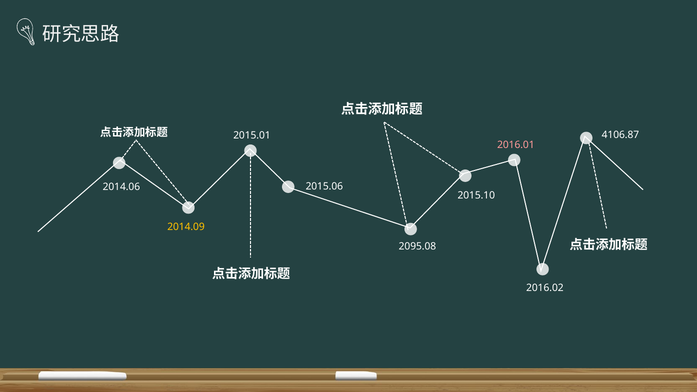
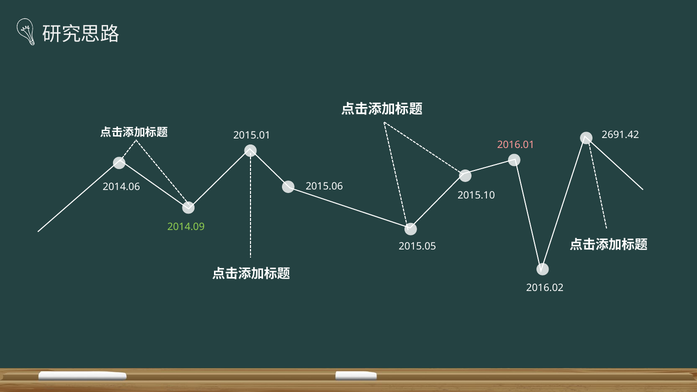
4106.87: 4106.87 -> 2691.42
2014.09 colour: yellow -> light green
2095.08: 2095.08 -> 2015.05
